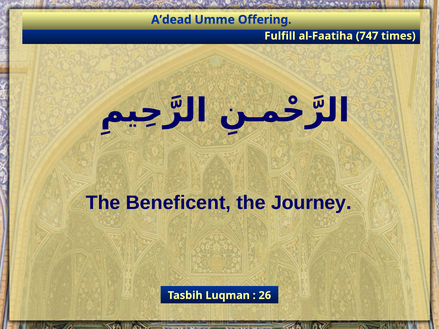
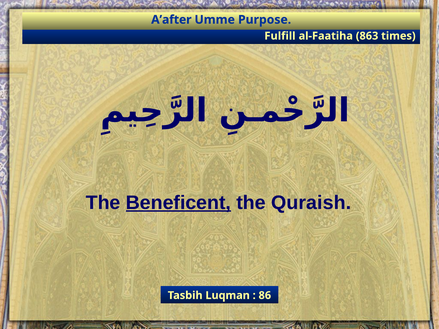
A’dead: A’dead -> A’after
Offering: Offering -> Purpose
747: 747 -> 863
Beneficent underline: none -> present
Journey: Journey -> Quraish
26: 26 -> 86
